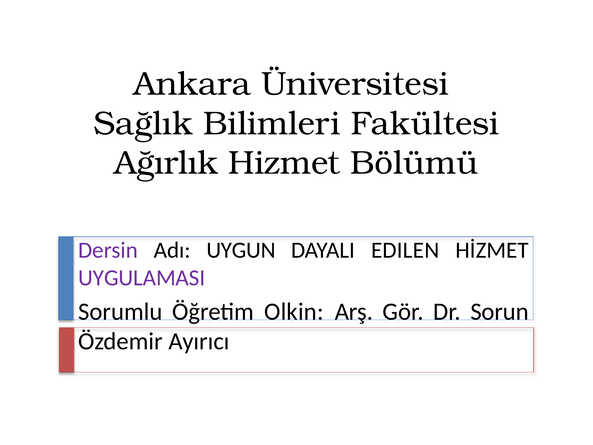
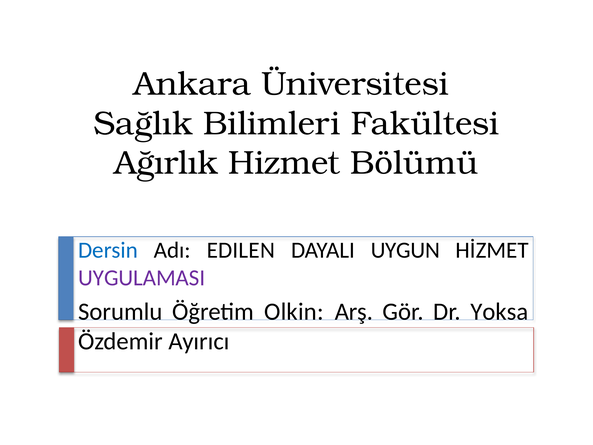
Dersin colour: purple -> blue
UYGUN: UYGUN -> EDILEN
EDILEN: EDILEN -> UYGUN
Sorun: Sorun -> Yoksa
